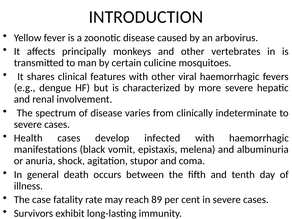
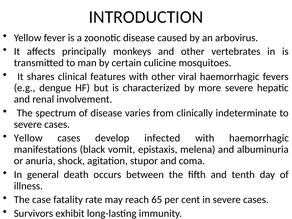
Health at (28, 138): Health -> Yellow
89: 89 -> 65
